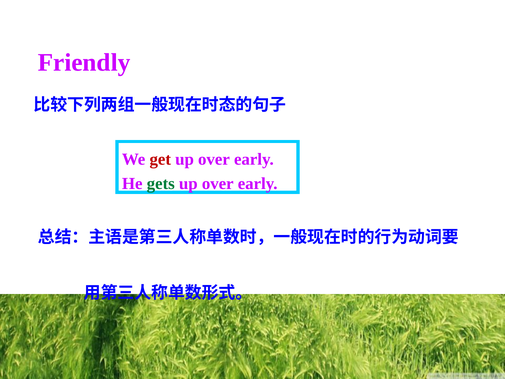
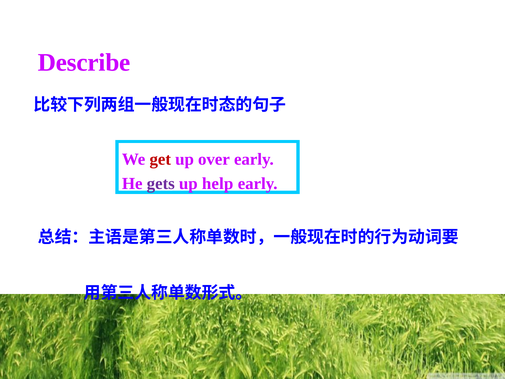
Friendly: Friendly -> Describe
gets colour: green -> purple
over at (218, 183): over -> help
